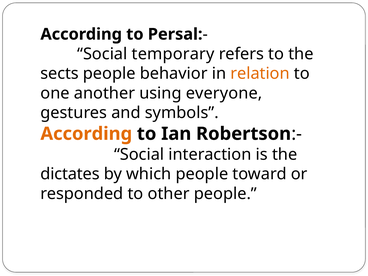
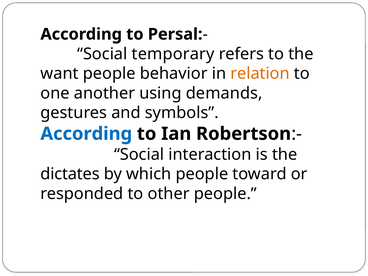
sects: sects -> want
everyone: everyone -> demands
According at (86, 134) colour: orange -> blue
